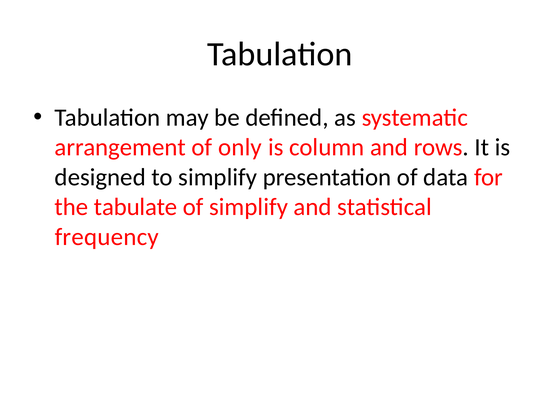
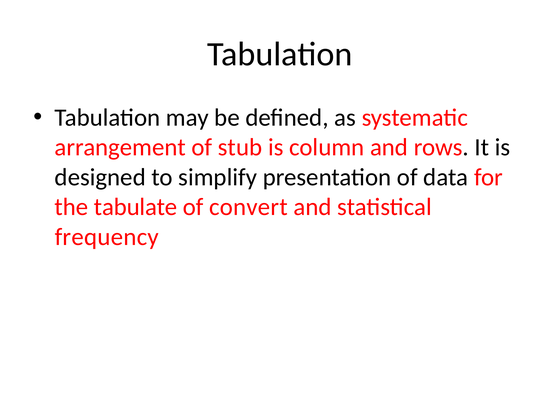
only: only -> stub
of simplify: simplify -> convert
